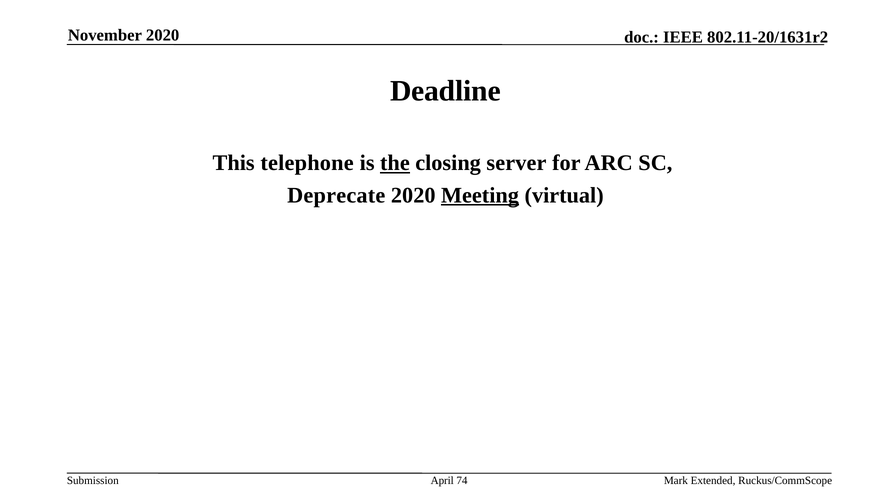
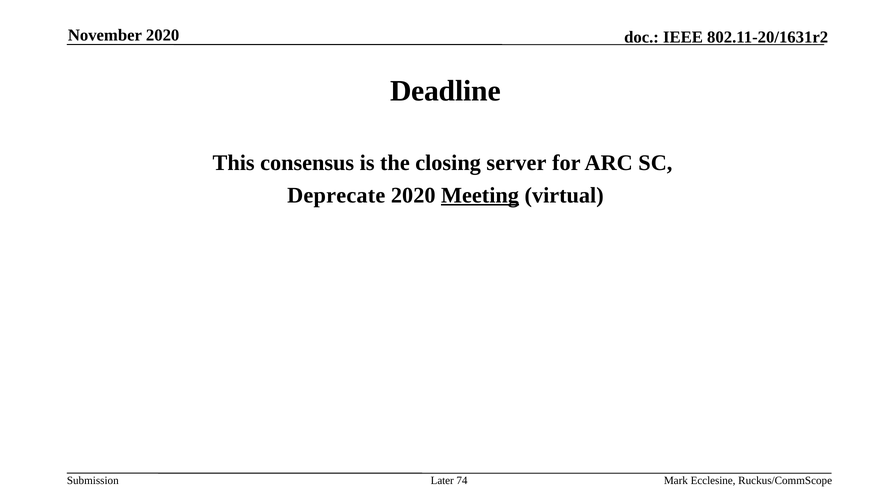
telephone: telephone -> consensus
the underline: present -> none
April: April -> Later
Extended: Extended -> Ecclesine
